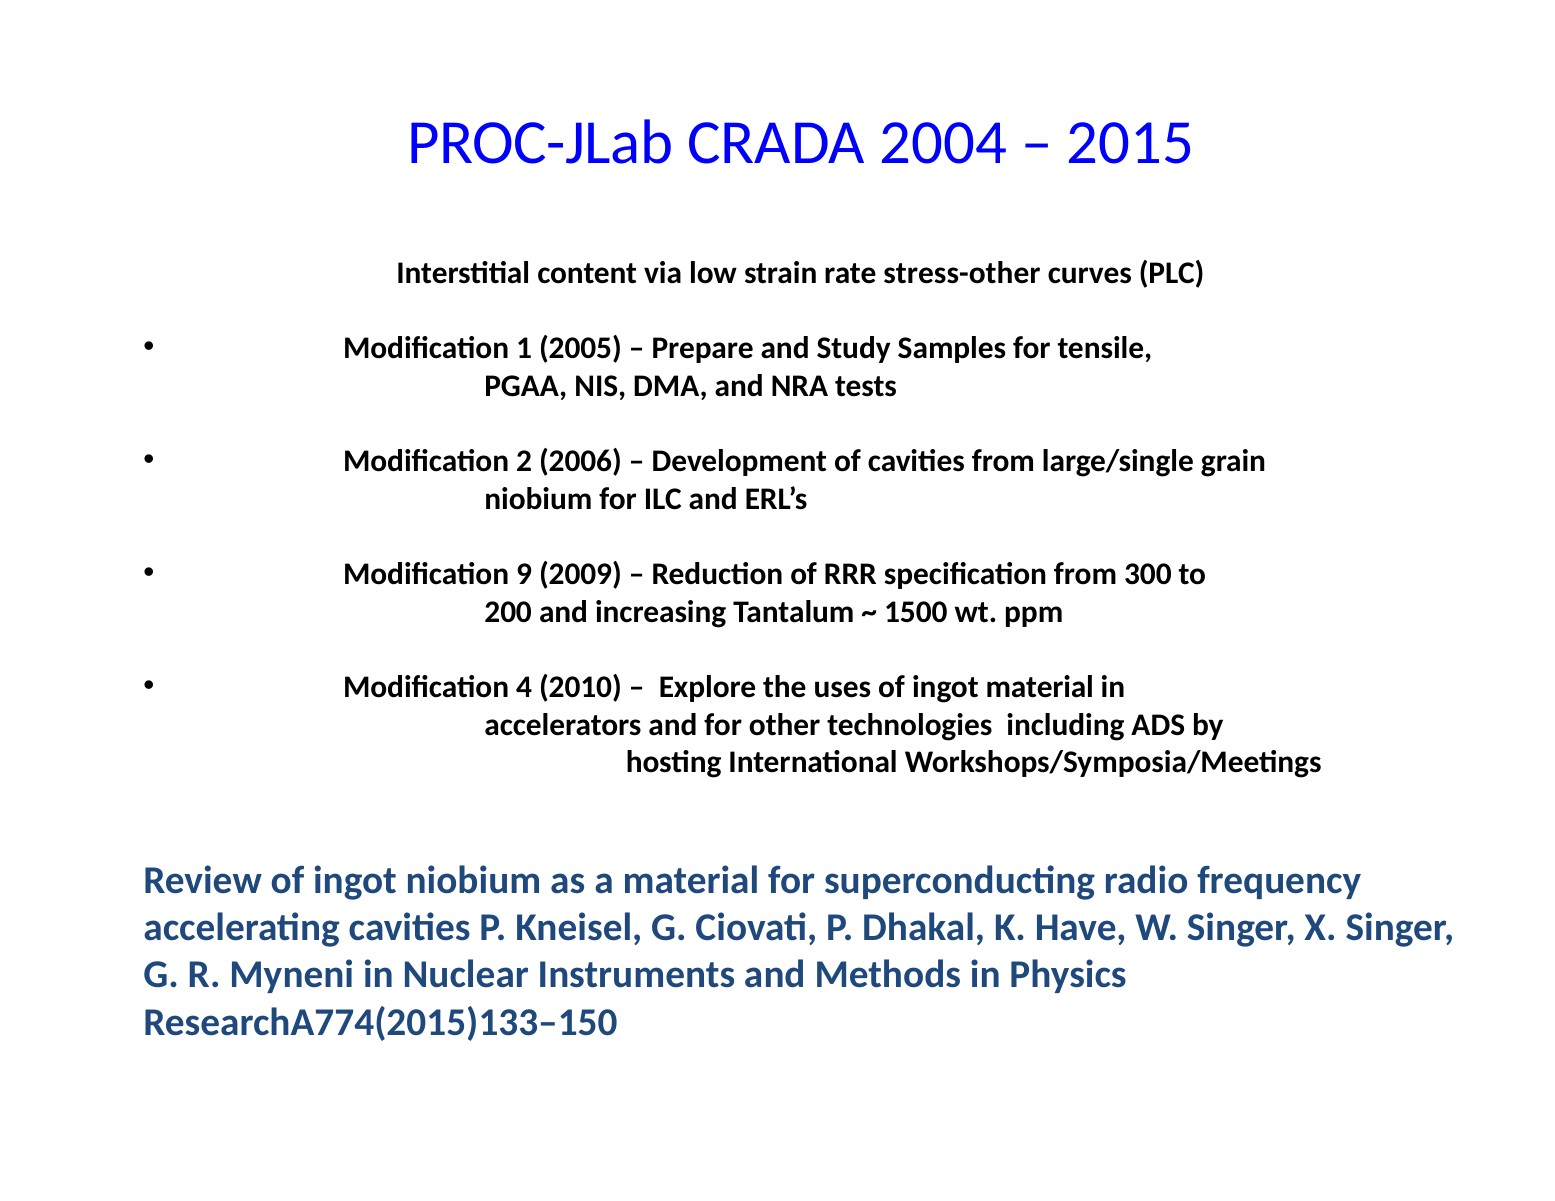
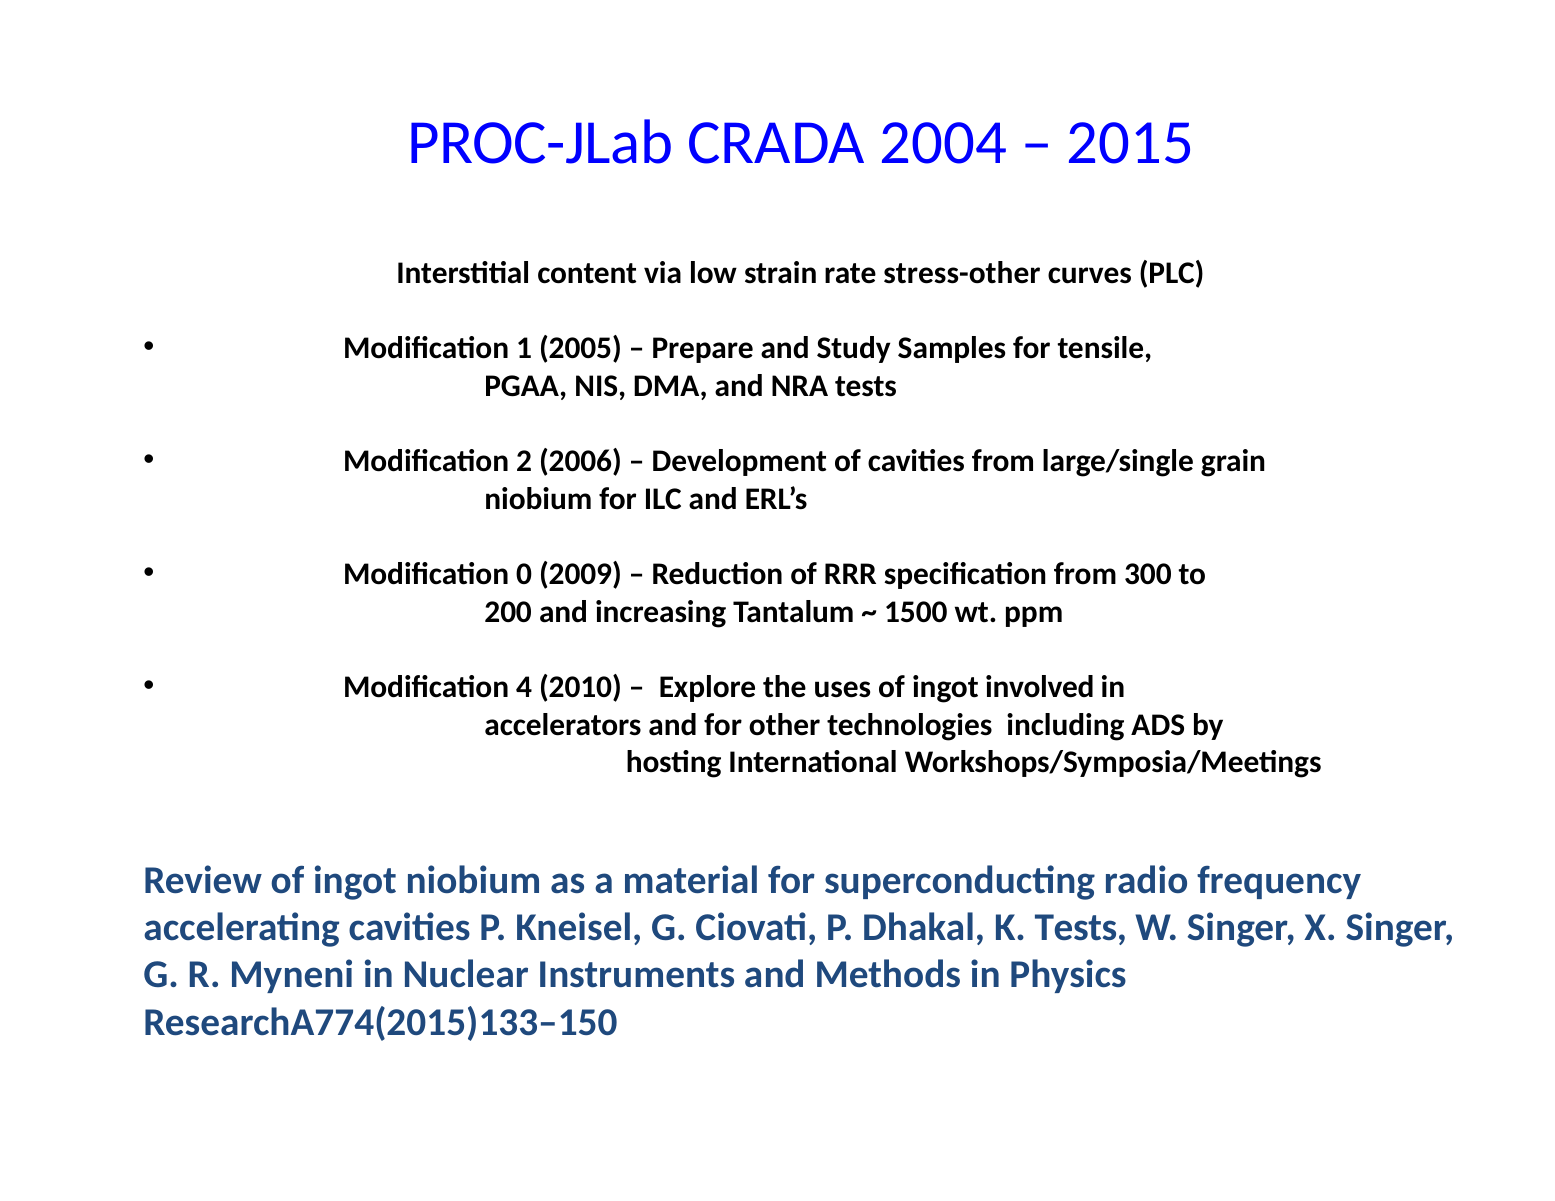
9: 9 -> 0
ingot material: material -> involved
K Have: Have -> Tests
